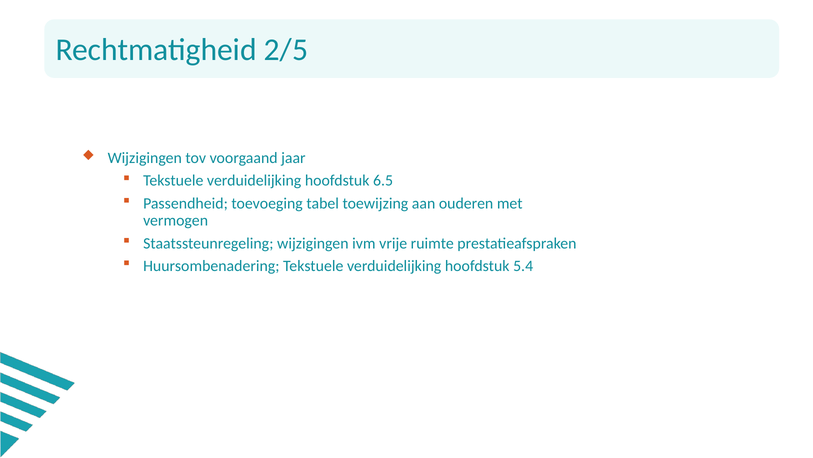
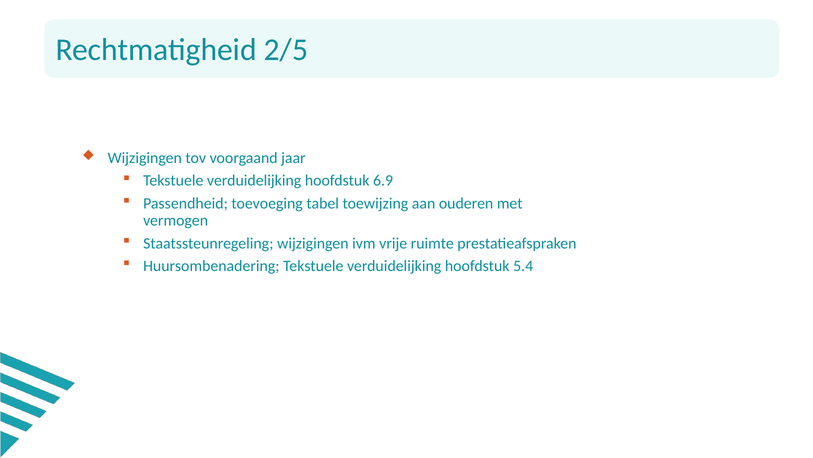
6.5: 6.5 -> 6.9
